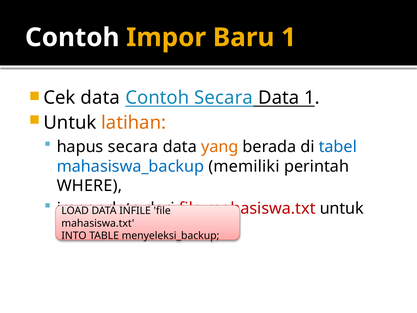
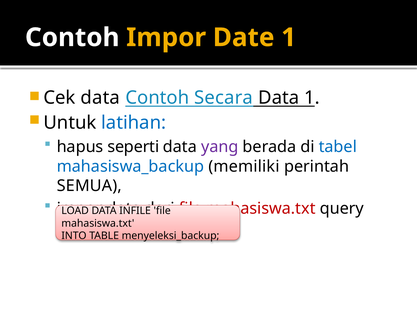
Baru: Baru -> Date
latihan colour: orange -> blue
hapus secara: secara -> seperti
yang colour: orange -> purple
WHERE: WHERE -> SEMUA
untuk at (342, 208): untuk -> query
